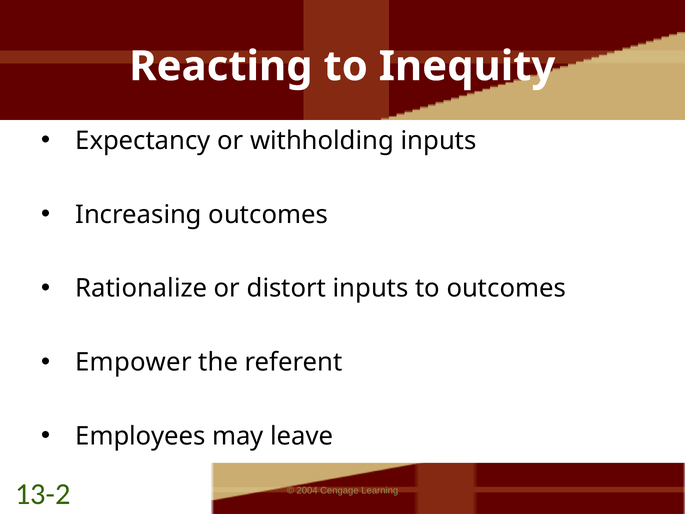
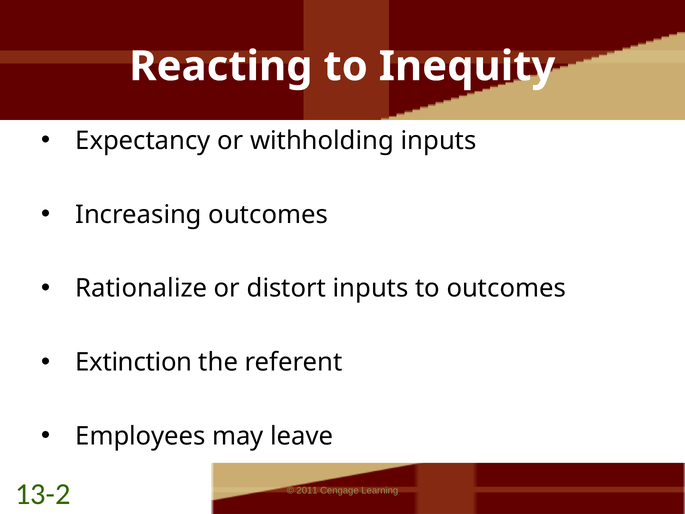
Empower: Empower -> Extinction
2004: 2004 -> 2011
